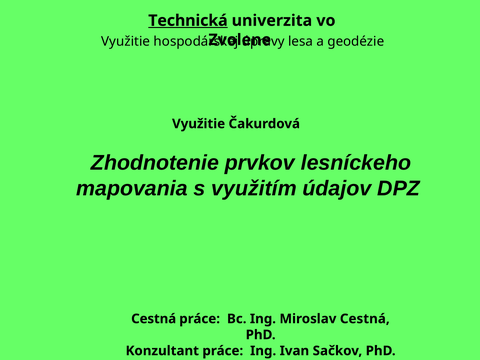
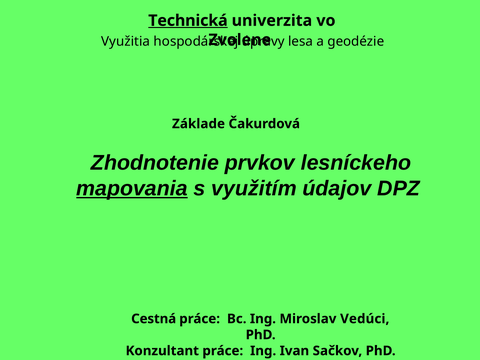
Využitie at (126, 41): Využitie -> Využitia
Využitie at (199, 124): Využitie -> Základe
mapovania underline: none -> present
Miroslav Cestná: Cestná -> Vedúci
